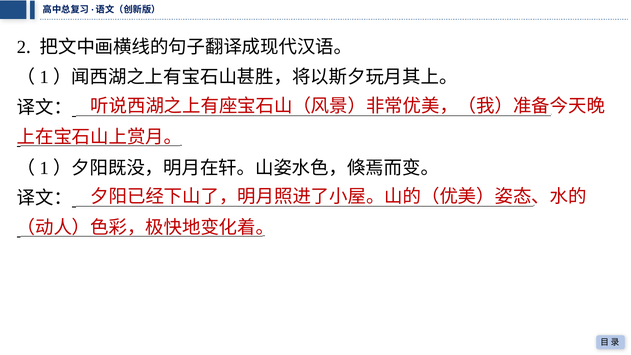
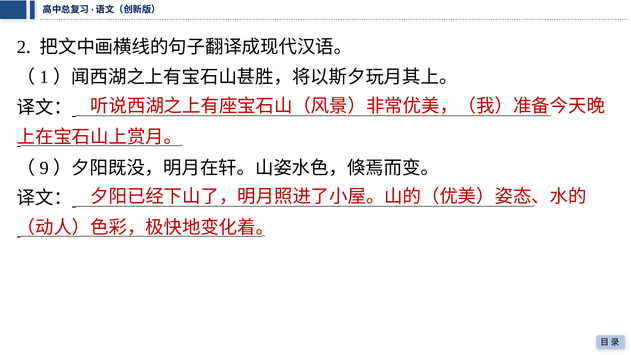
1 at (44, 168): 1 -> 9
